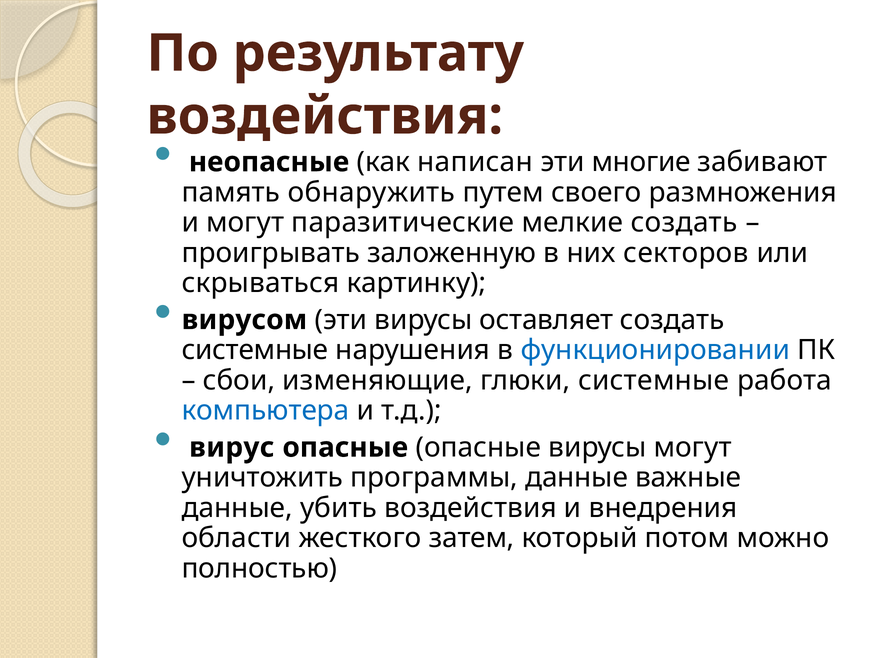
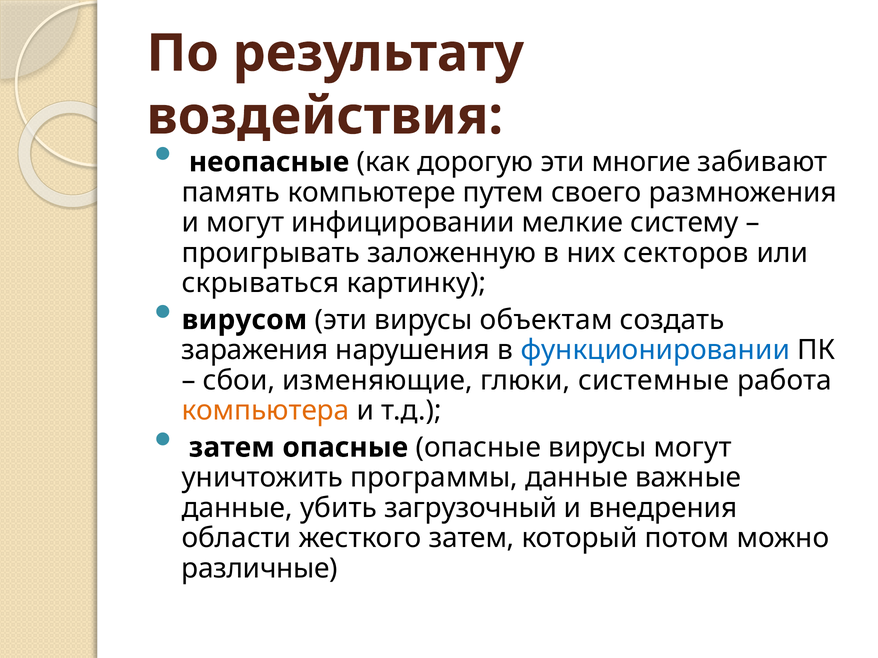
написан: написан -> дорогую
обнаружить: обнаружить -> компьютере
паразитические: паразитические -> инфицировании
мелкие создать: создать -> систему
оставляет: оставляет -> объектам
системные at (255, 350): системные -> заражения
компьютера colour: blue -> orange
вирус at (232, 448): вирус -> затем
убить воздействия: воздействия -> загрузочный
полностью: полностью -> различные
